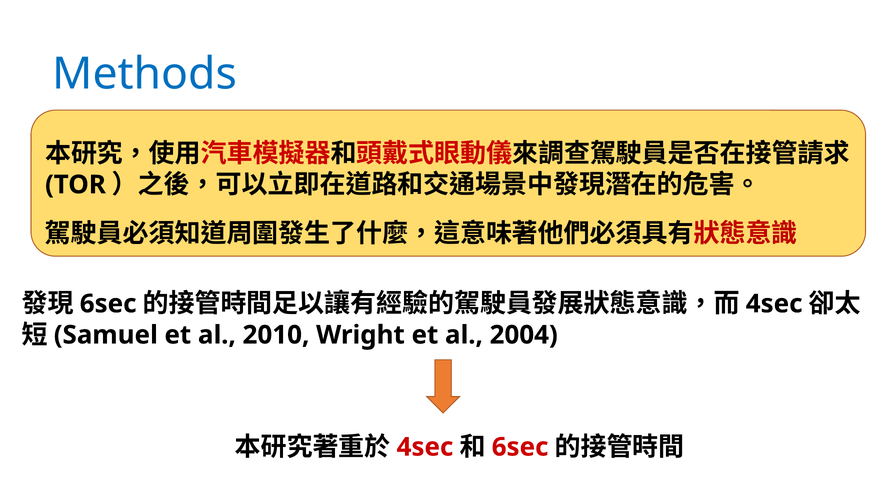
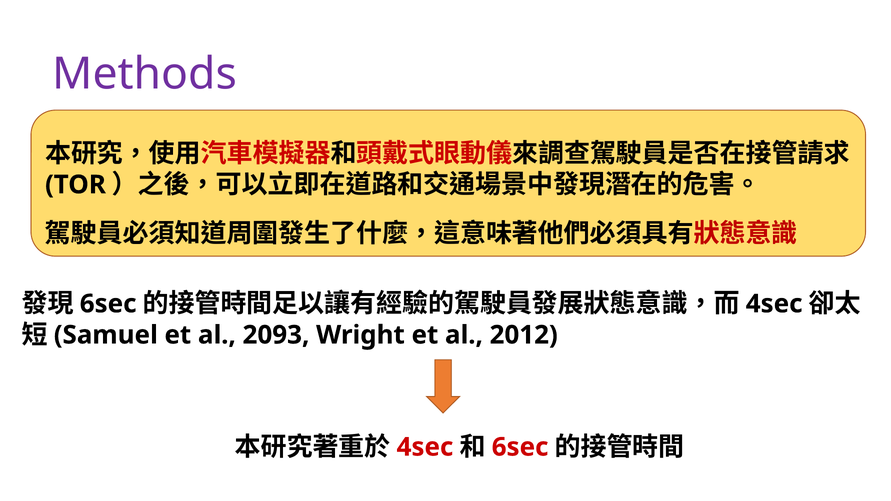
Methods colour: blue -> purple
2010: 2010 -> 2093
2004: 2004 -> 2012
